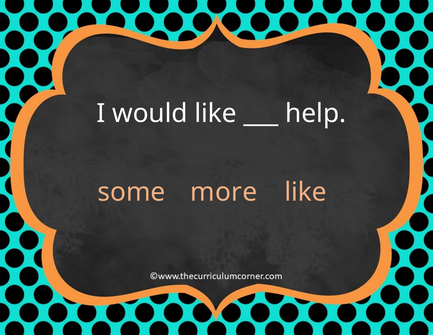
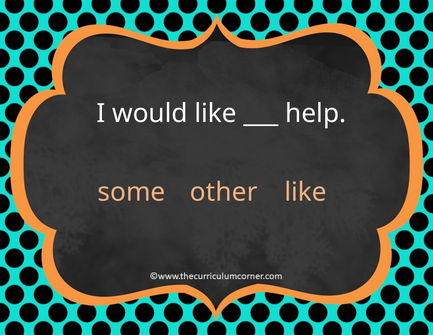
more: more -> other
